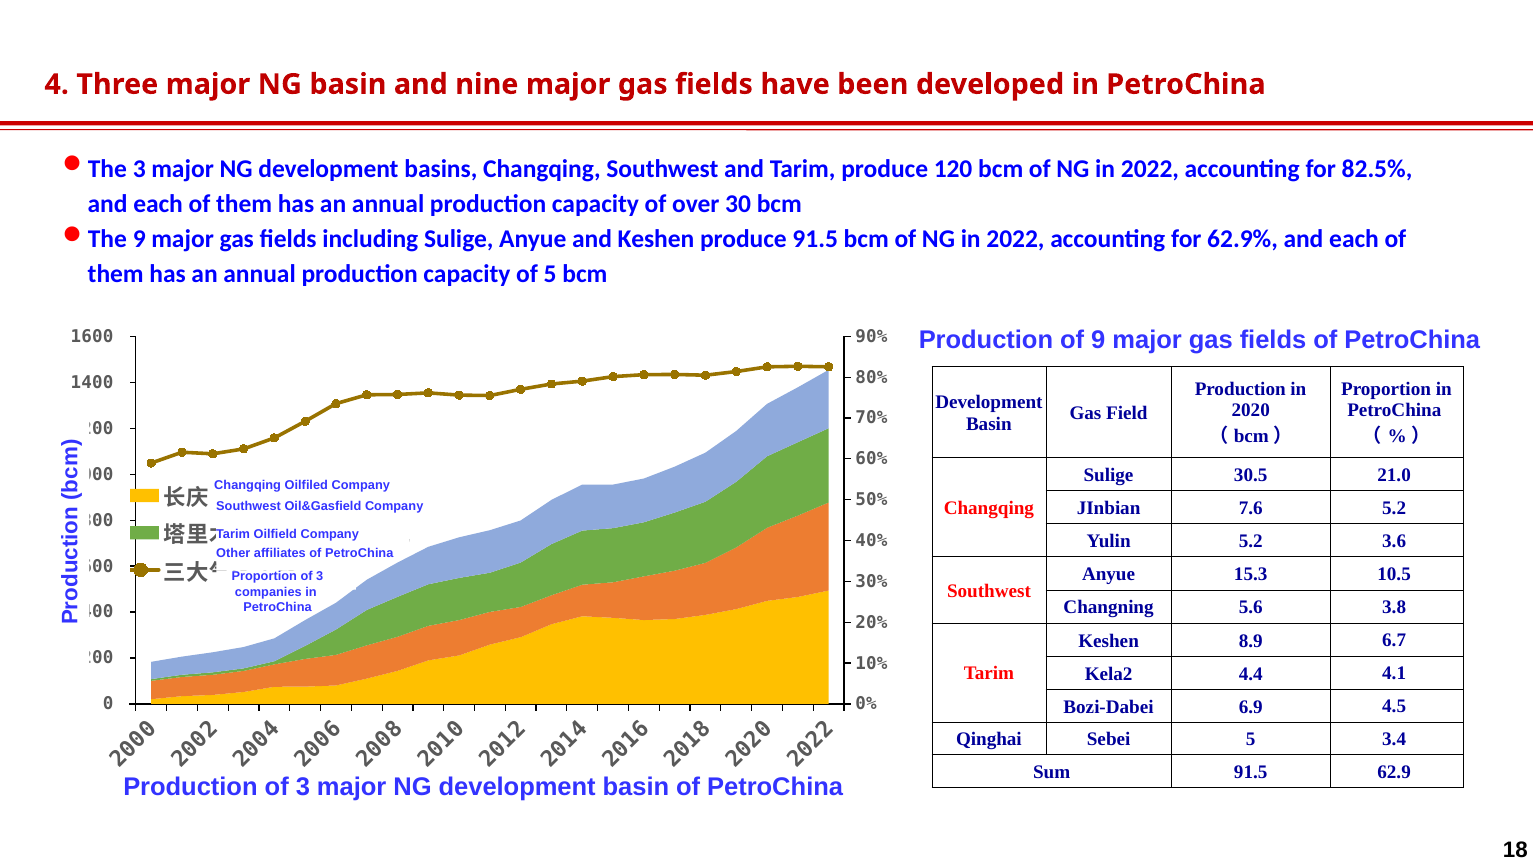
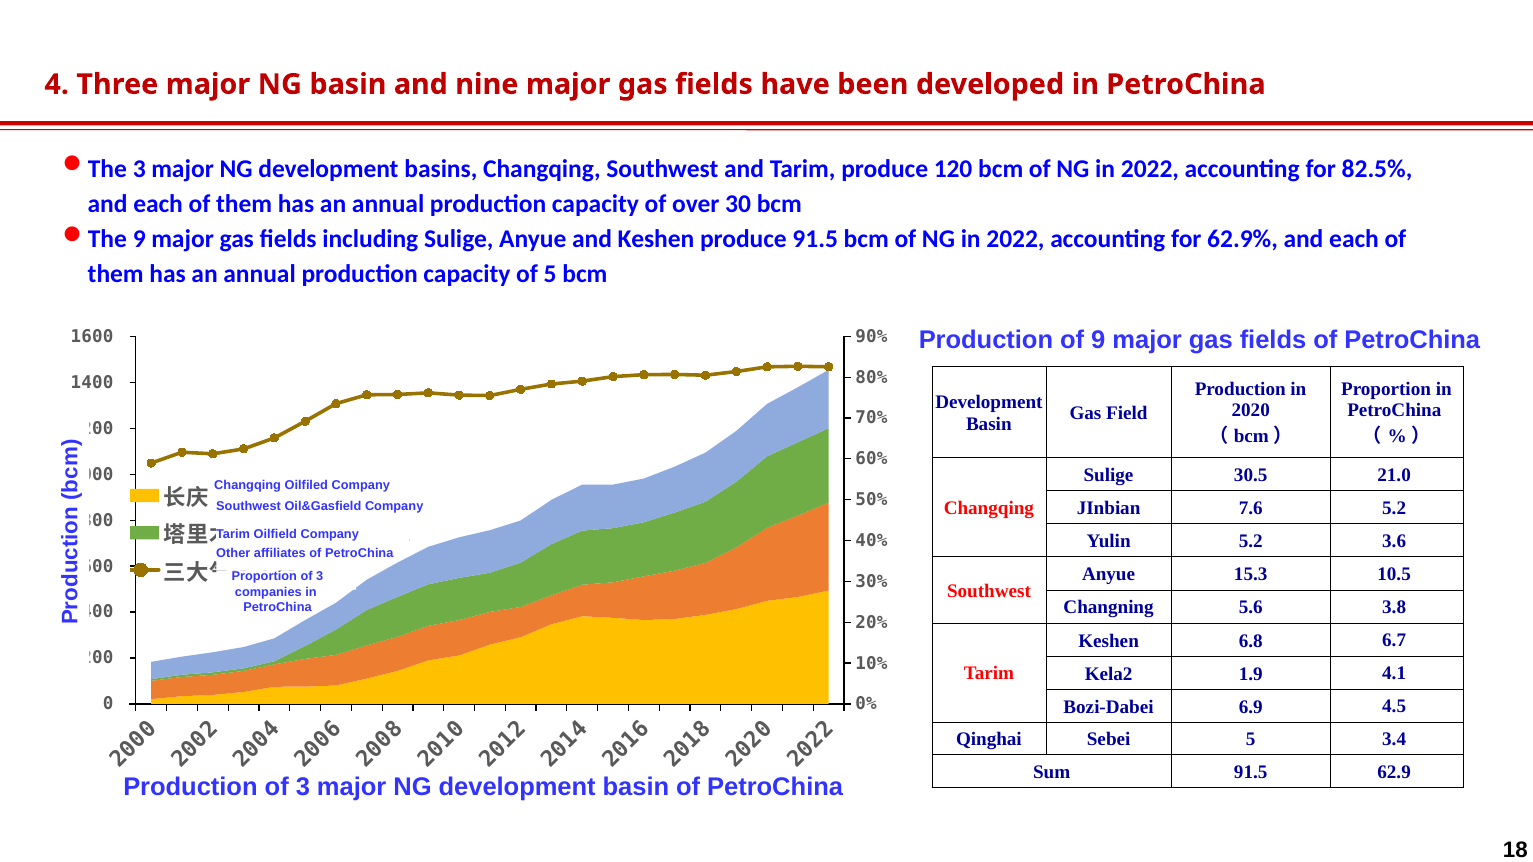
8.9: 8.9 -> 6.8
4.4: 4.4 -> 1.9
